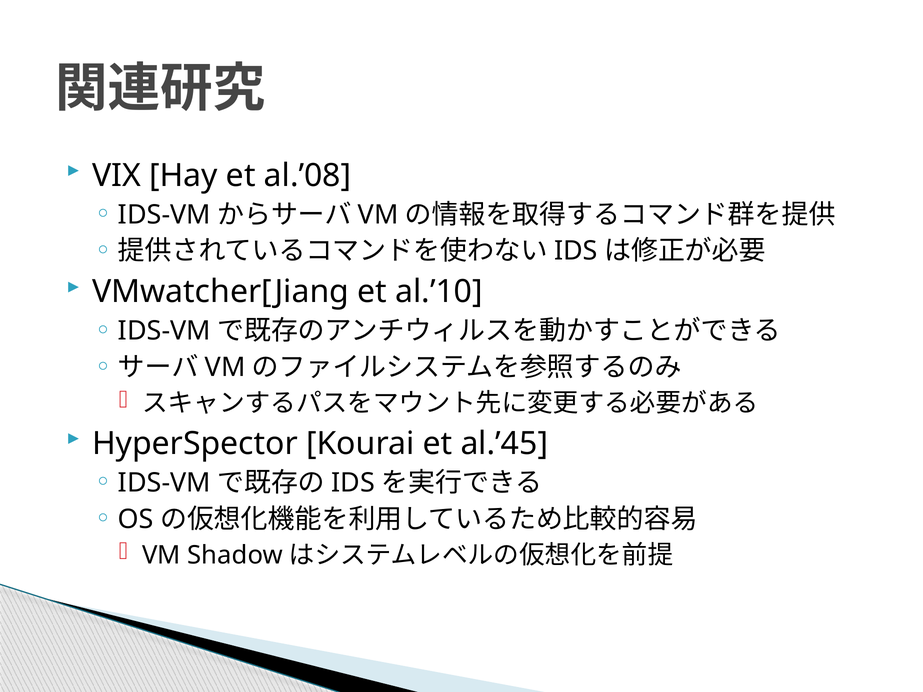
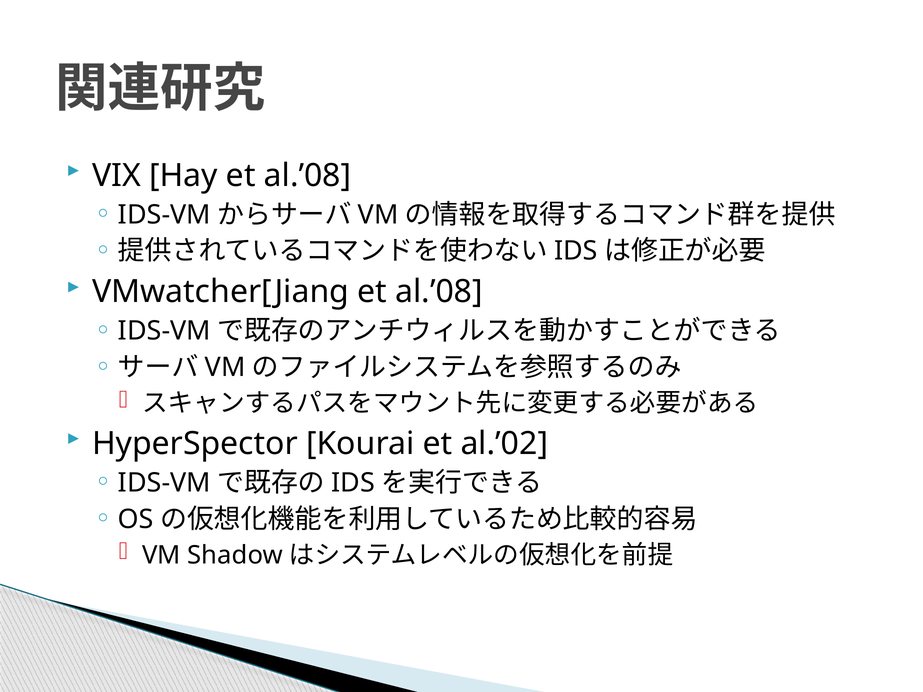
VMwatcher[Jiang et al.’10: al.’10 -> al.’08
al.’45: al.’45 -> al.’02
